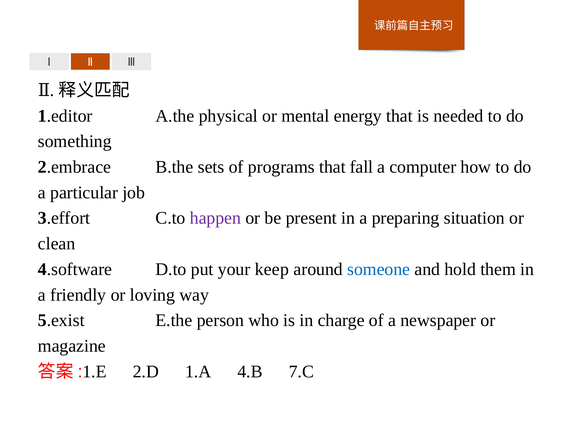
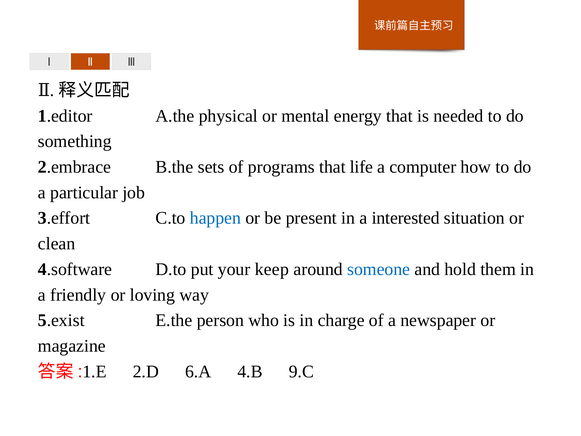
fall: fall -> life
happen colour: purple -> blue
preparing: preparing -> interested
1.A: 1.A -> 6.A
7.C: 7.C -> 9.C
